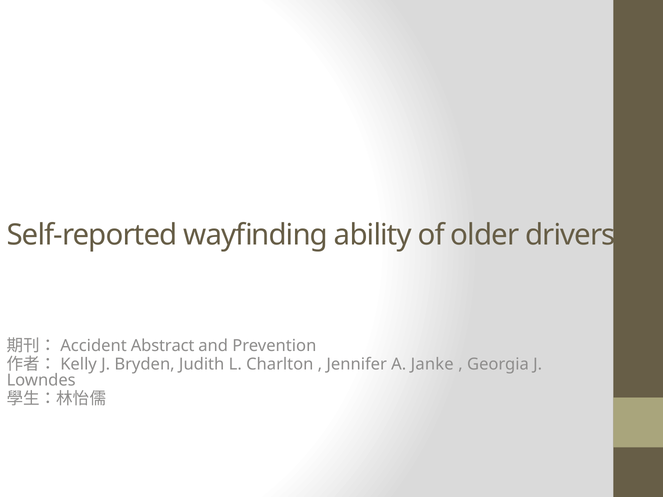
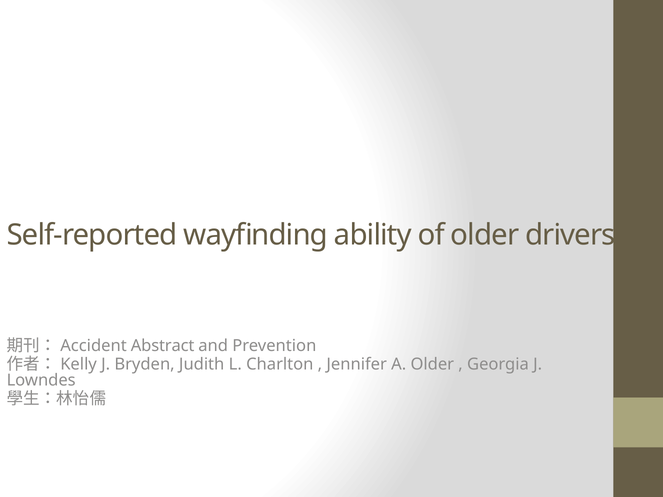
A Janke: Janke -> Older
